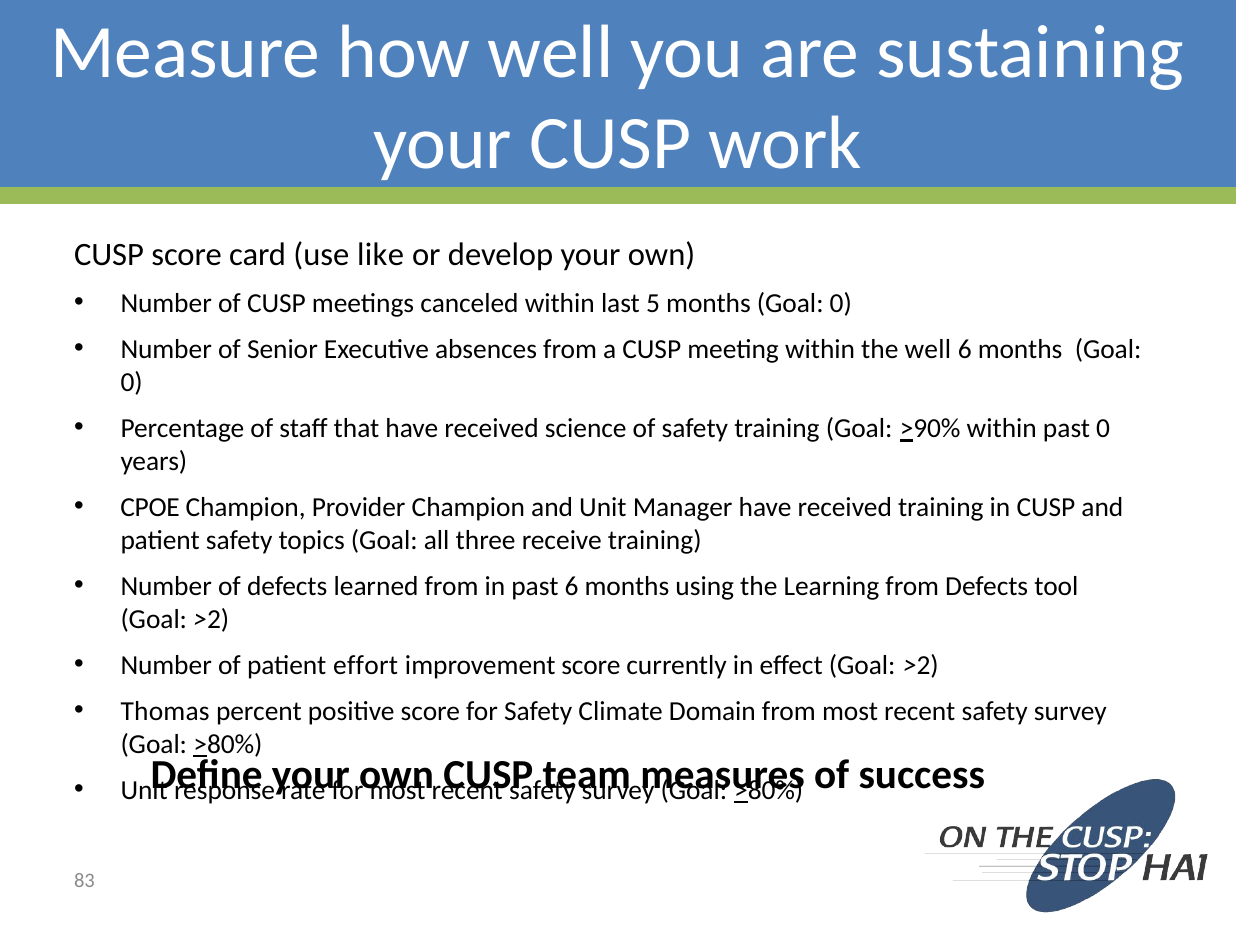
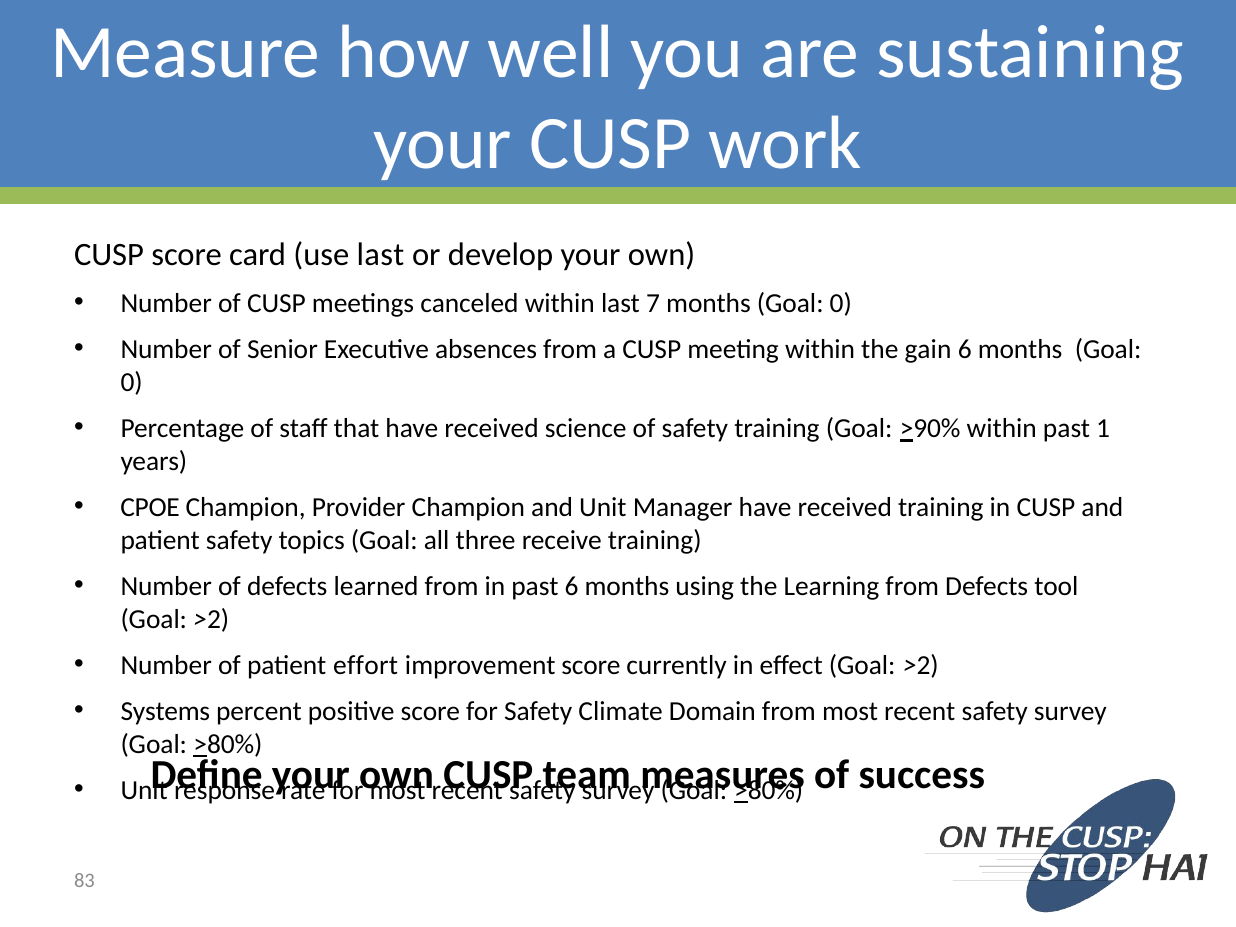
use like: like -> last
5: 5 -> 7
the well: well -> gain
past 0: 0 -> 1
Thomas: Thomas -> Systems
